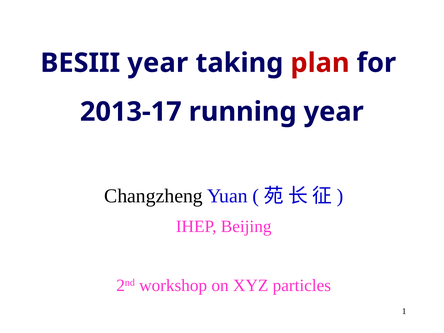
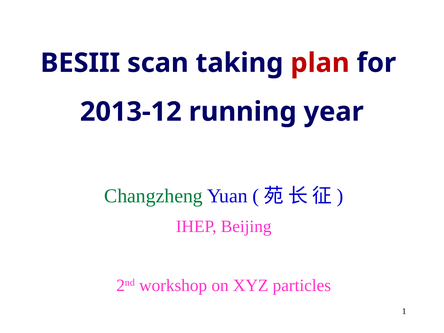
BESIII year: year -> scan
2013-17: 2013-17 -> 2013-12
Changzheng colour: black -> green
